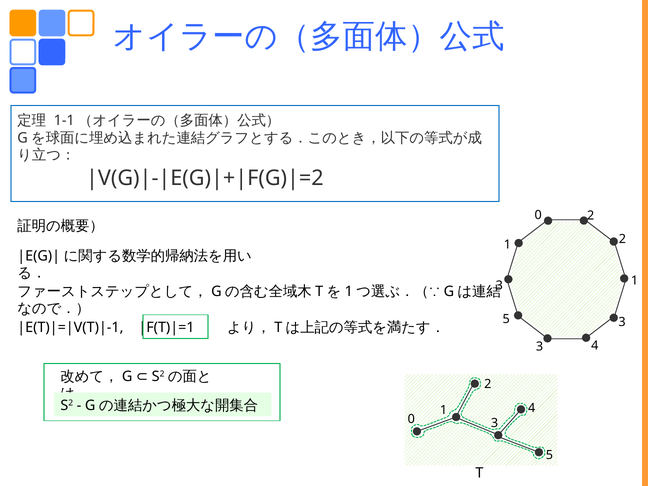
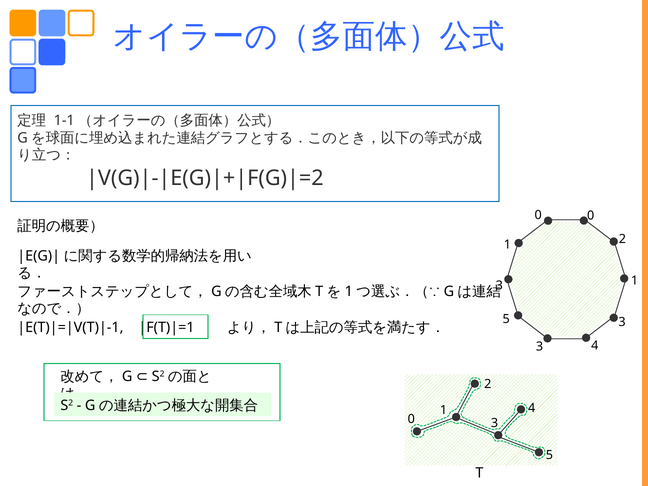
0 2: 2 -> 0
